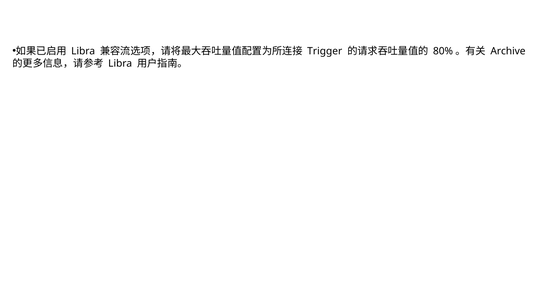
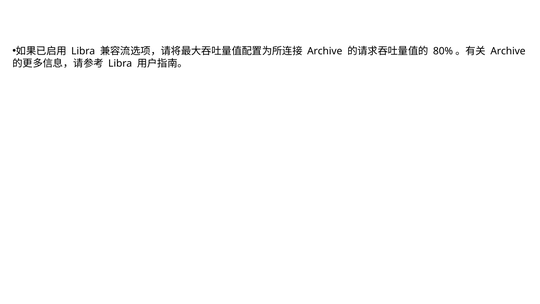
Trigger at (325, 51): Trigger -> Archive
